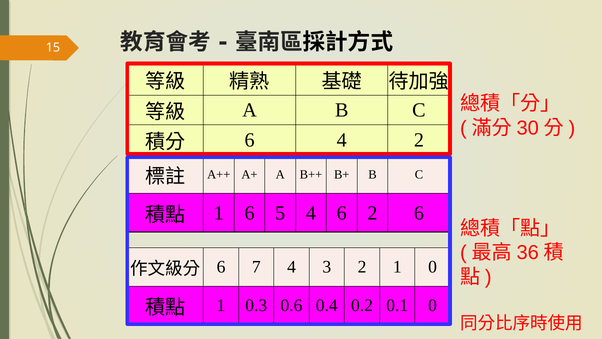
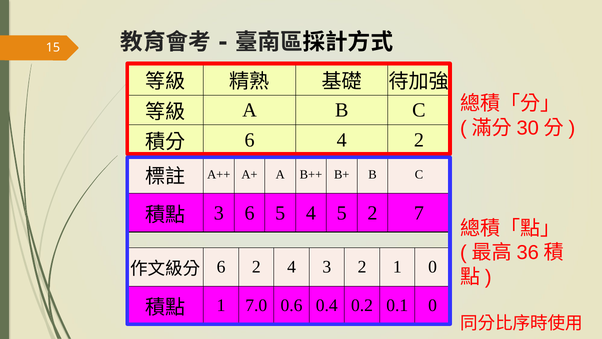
1 at (219, 213): 1 -> 3
4 6: 6 -> 5
2 6: 6 -> 7
6 7: 7 -> 2
0.3: 0.3 -> 7.0
